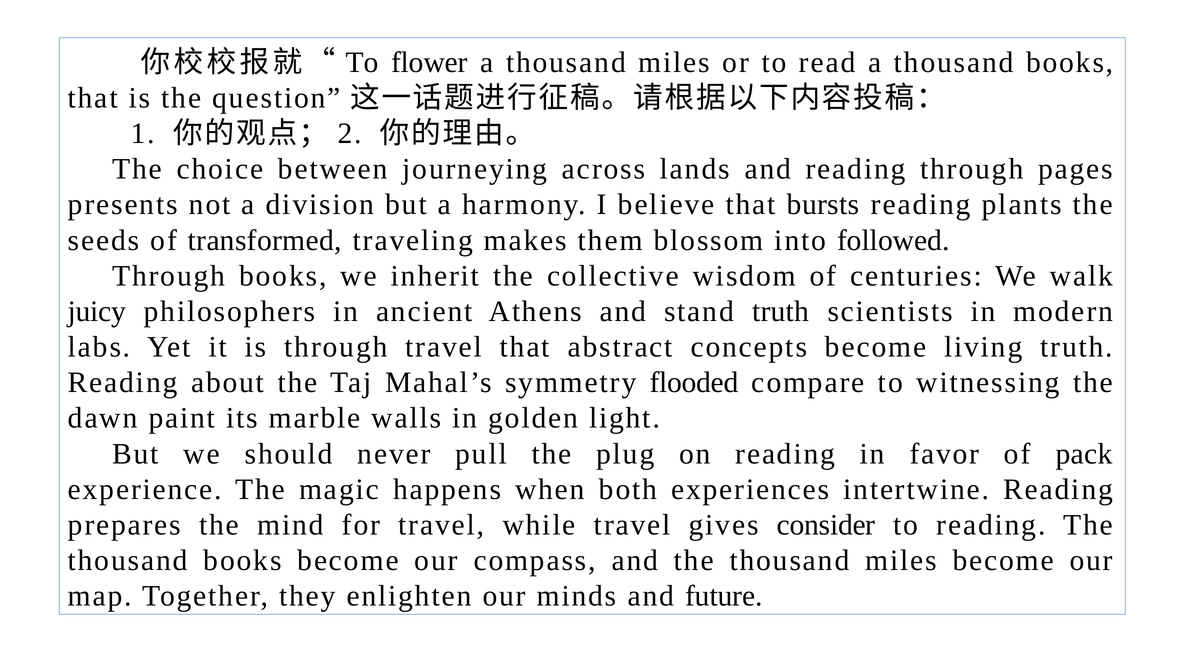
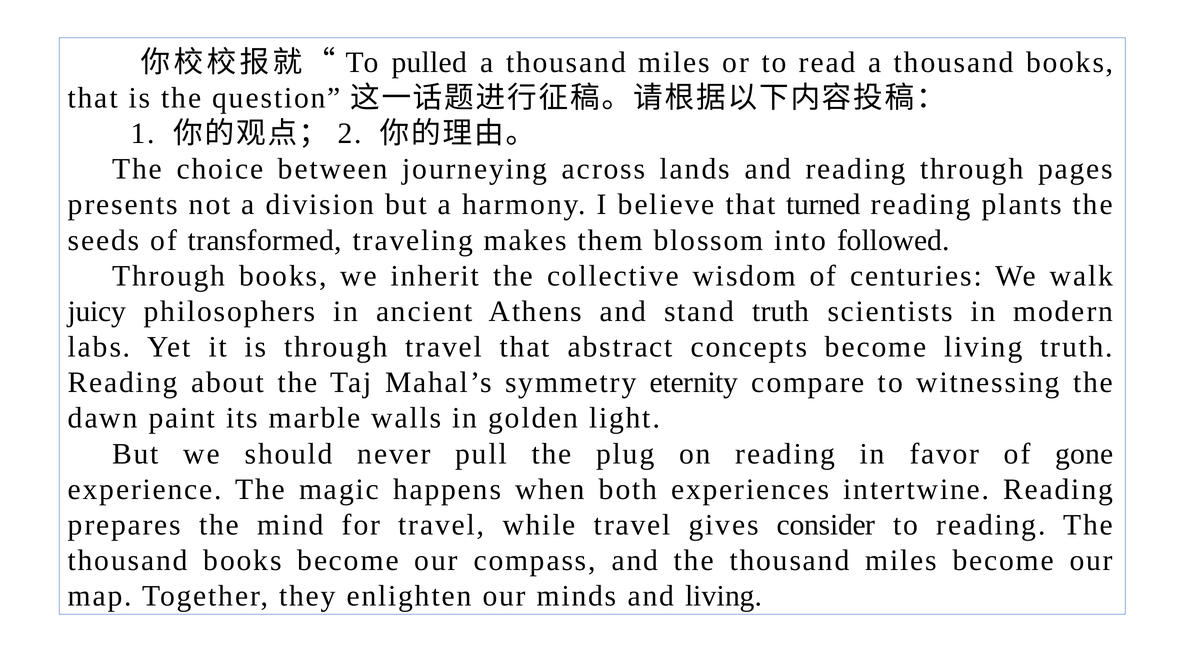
flower: flower -> pulled
bursts: bursts -> turned
flooded: flooded -> eternity
pack: pack -> gone
and future: future -> living
